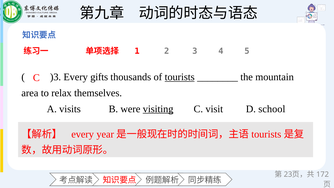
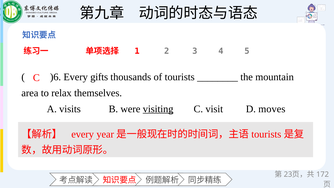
)3: )3 -> )6
tourists underline: present -> none
school: school -> moves
